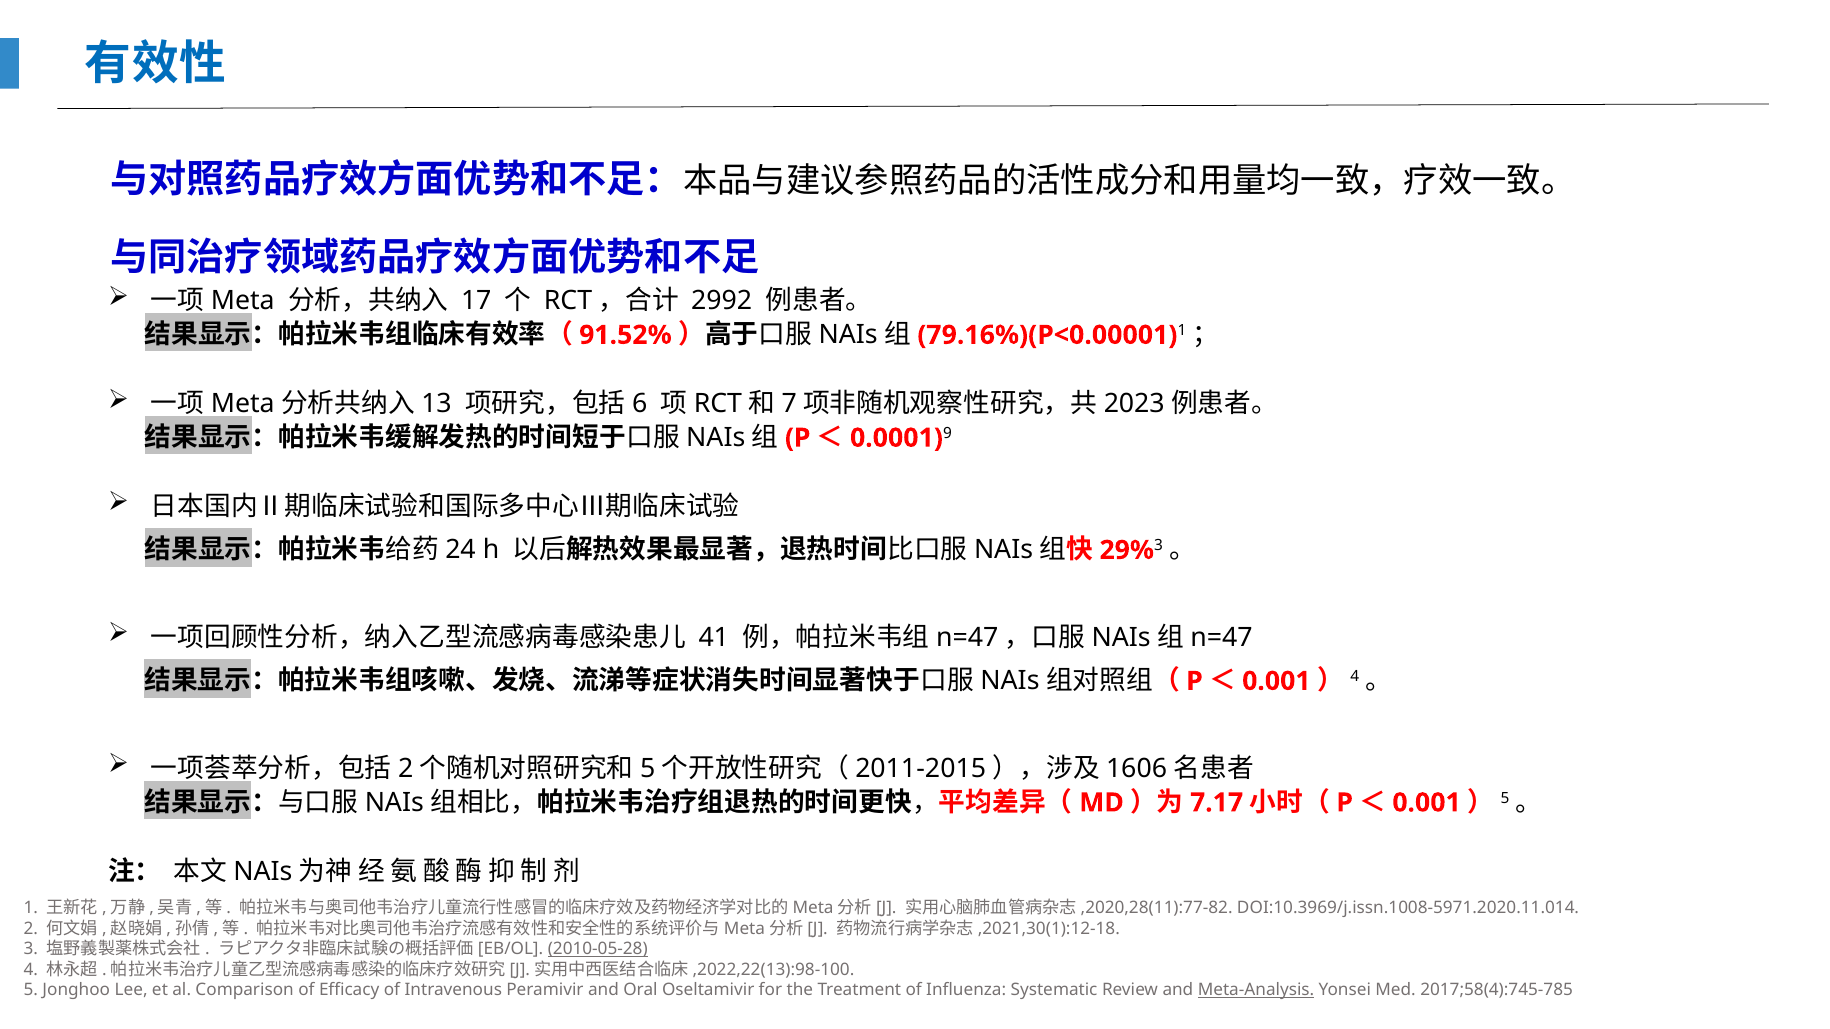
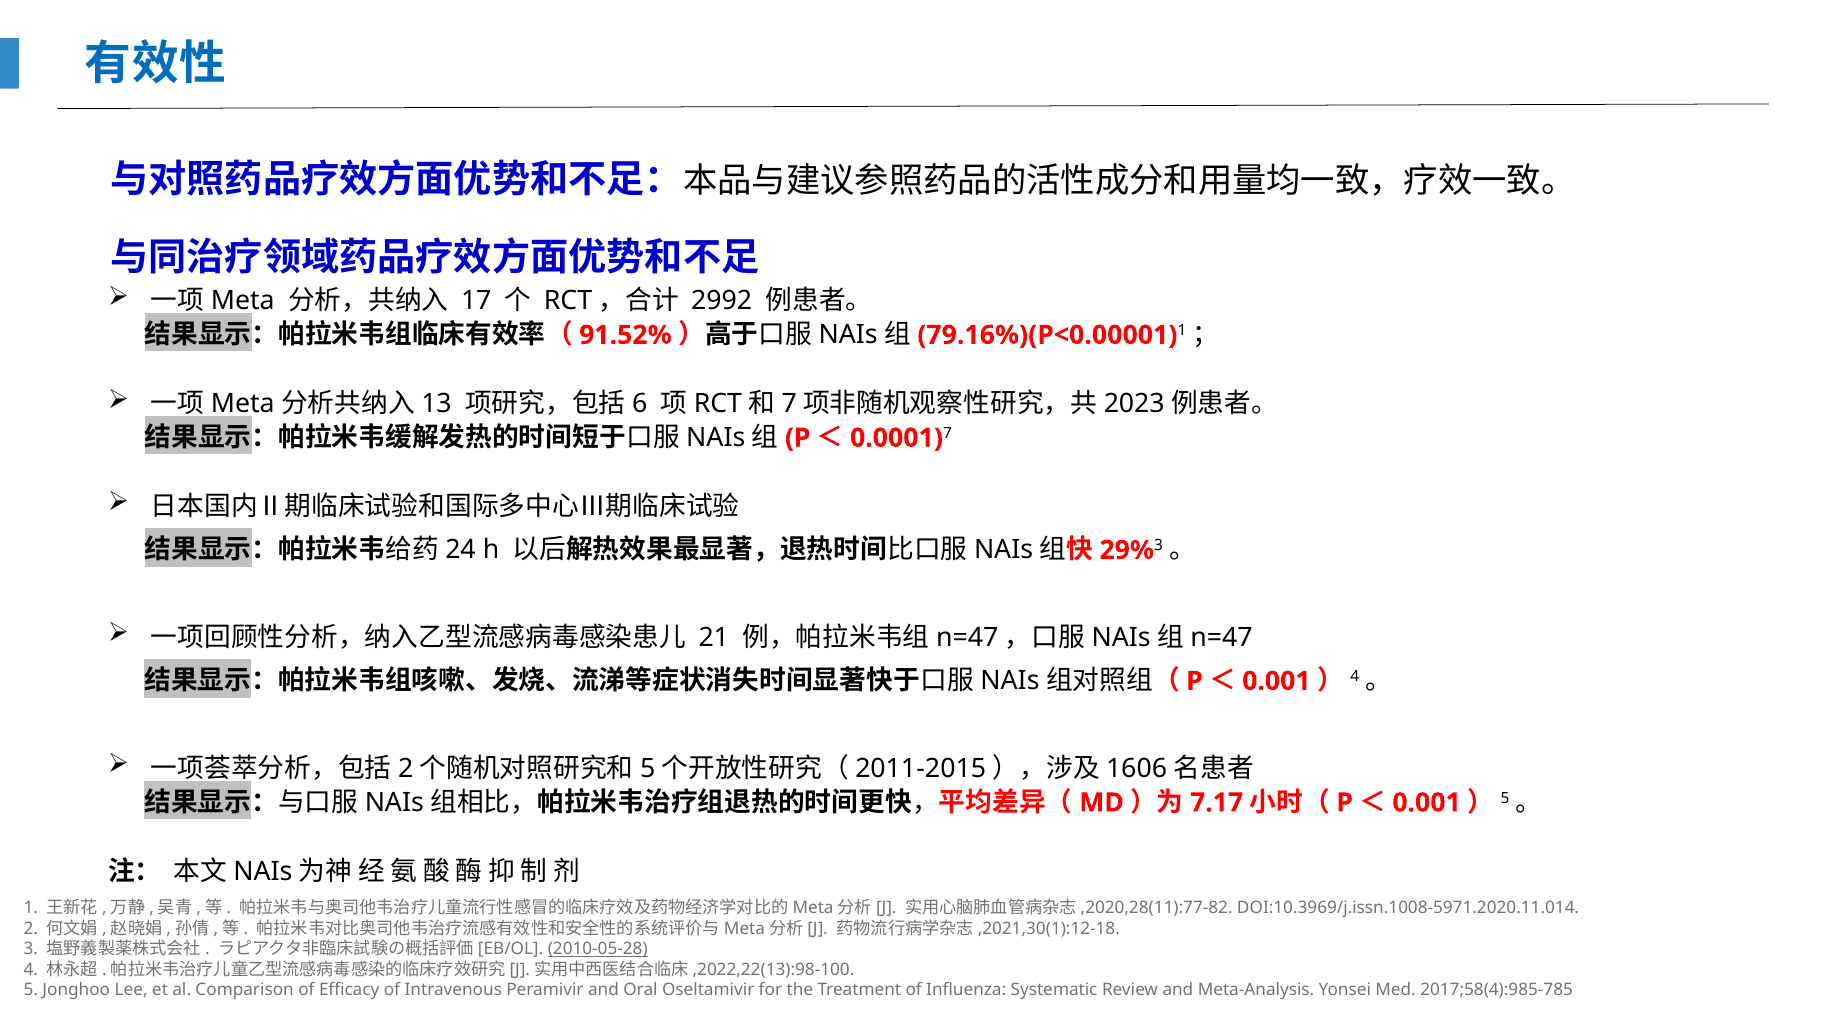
9: 9 -> 7
41: 41 -> 21
Meta-Analysis underline: present -> none
2017;58(4):745-785: 2017;58(4):745-785 -> 2017;58(4):985-785
